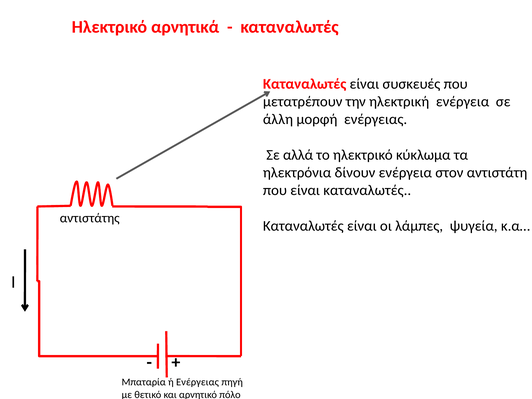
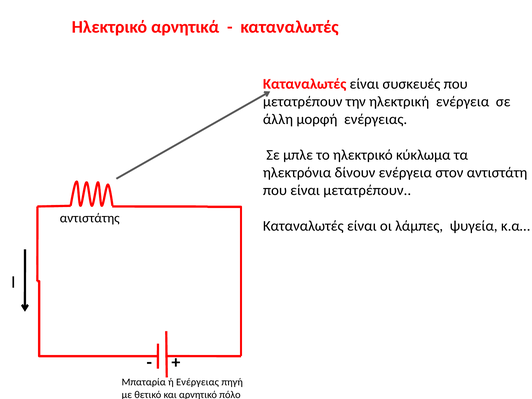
αλλά: αλλά -> μπλε
είναι καταναλωτές: καταναλωτές -> μετατρέπουν
